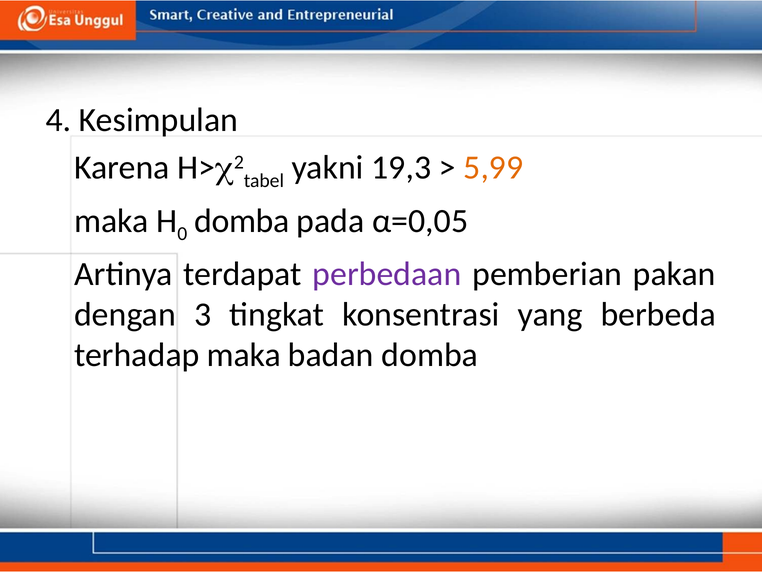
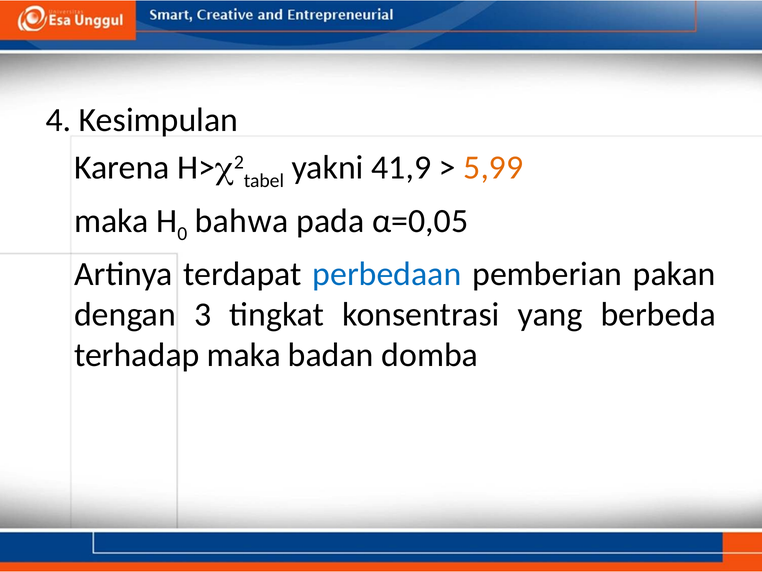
19,3: 19,3 -> 41,9
domba at (242, 221): domba -> bahwa
perbedaan colour: purple -> blue
